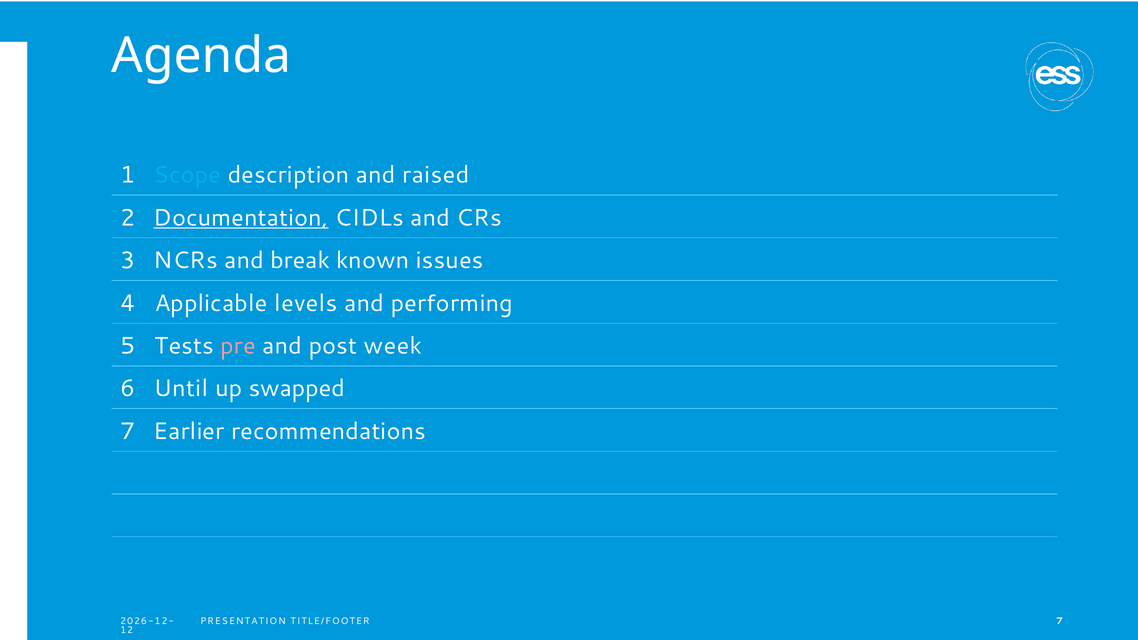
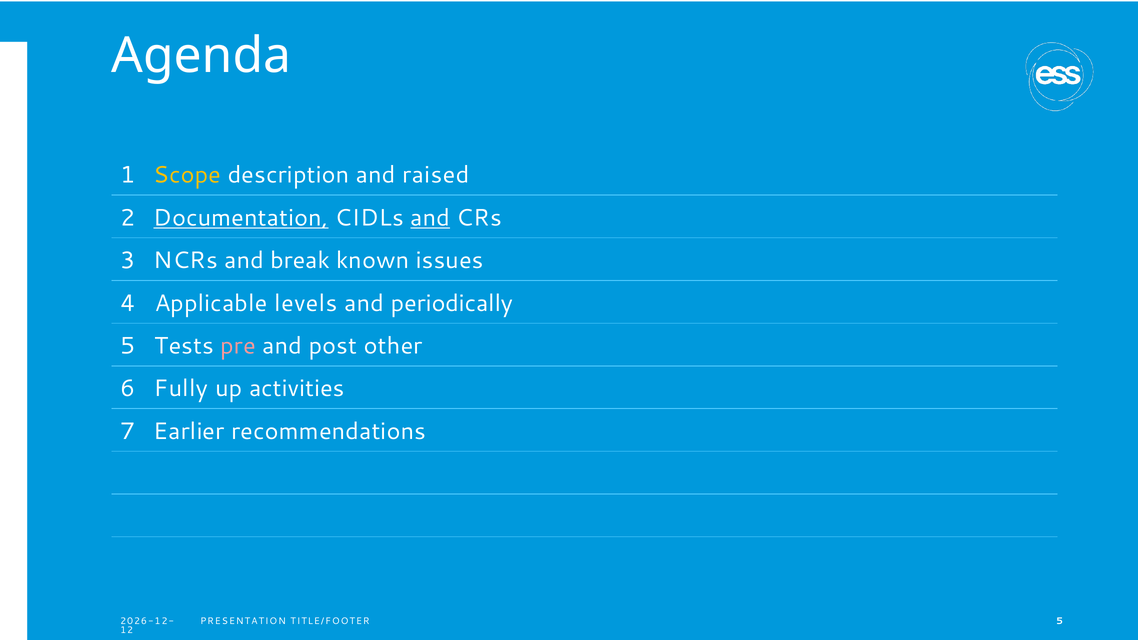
Scope colour: light blue -> yellow
and at (430, 218) underline: none -> present
performing: performing -> periodically
week: week -> other
Until: Until -> Fully
swapped: swapped -> activities
TITLE/FOOTER 7: 7 -> 5
